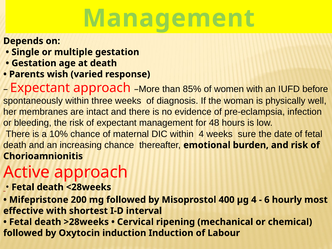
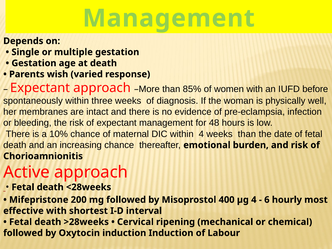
weeks sure: sure -> than
